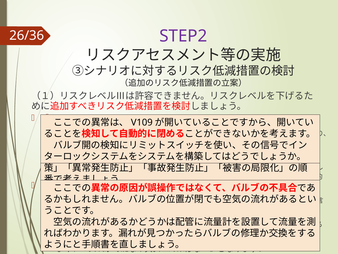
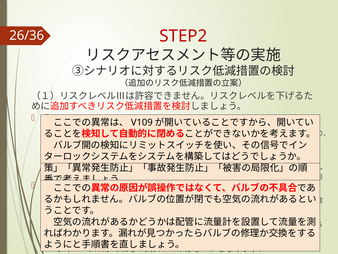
STEP2 colour: purple -> red
